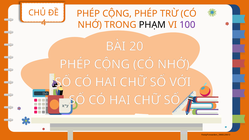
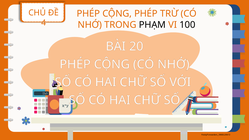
100 colour: purple -> black
